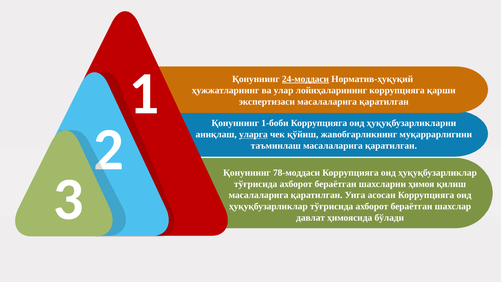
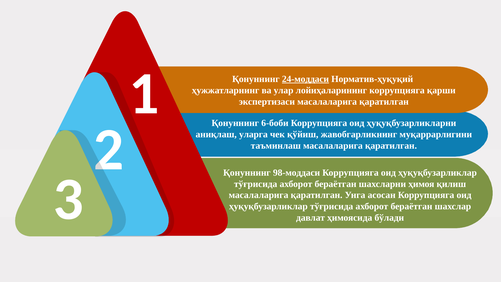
1-боби: 1-боби -> 6-боби
уларга underline: present -> none
78-моддаси: 78-моддаси -> 98-моддаси
